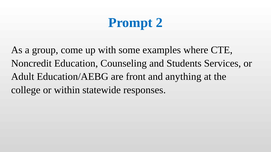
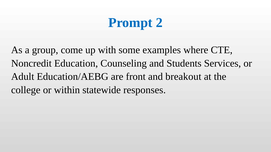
anything: anything -> breakout
